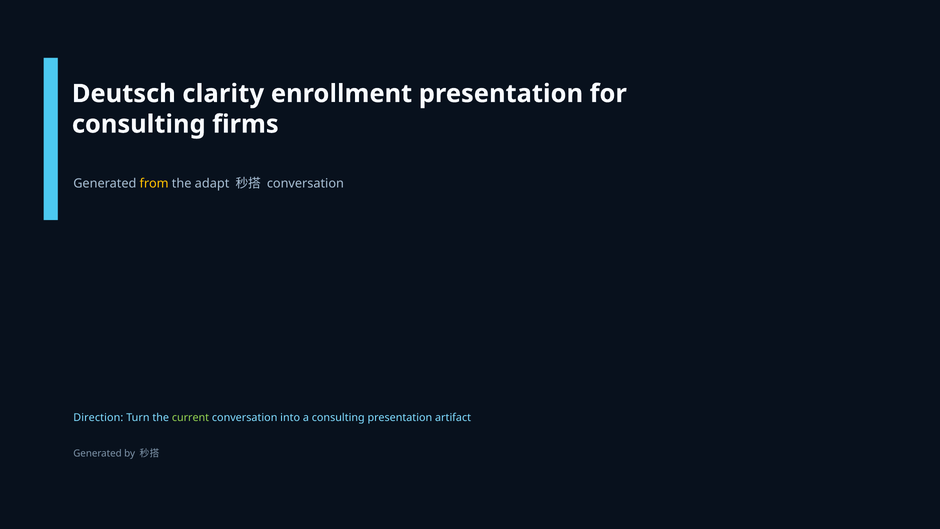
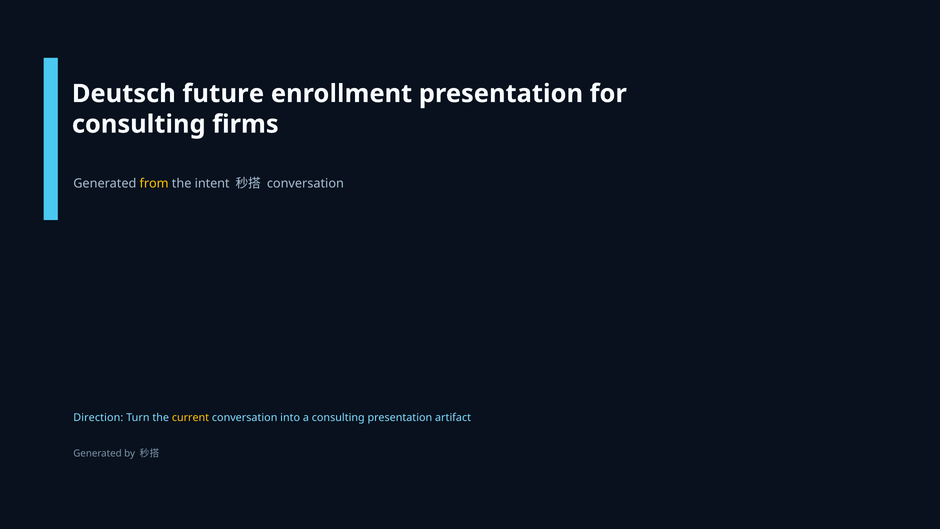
clarity: clarity -> future
adapt: adapt -> intent
current colour: light green -> yellow
